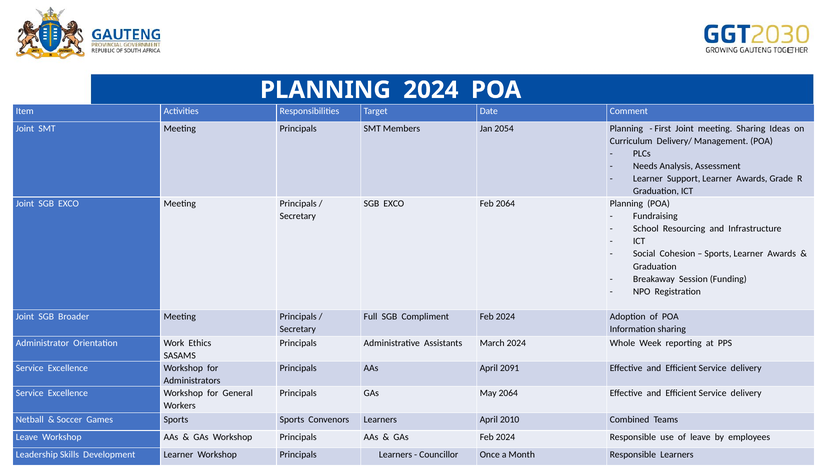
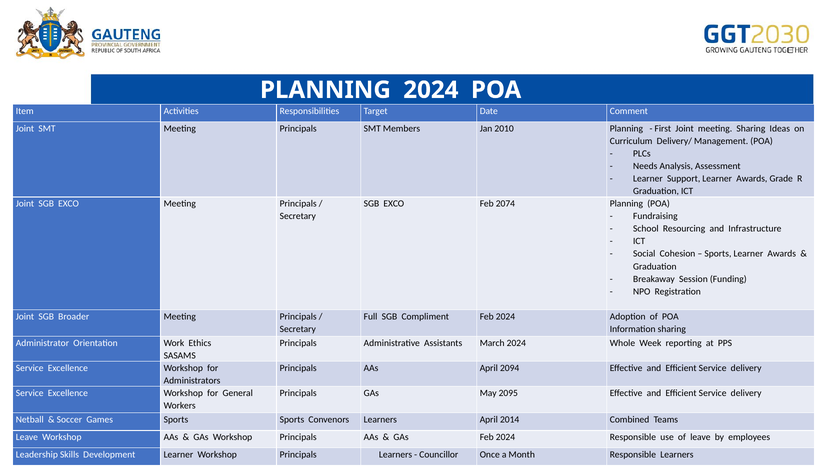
2054: 2054 -> 2010
Feb 2064: 2064 -> 2074
2091: 2091 -> 2094
May 2064: 2064 -> 2095
2010: 2010 -> 2014
